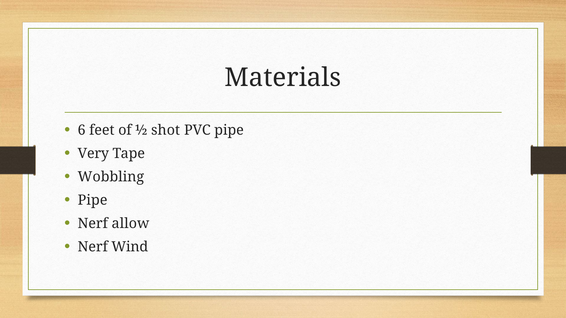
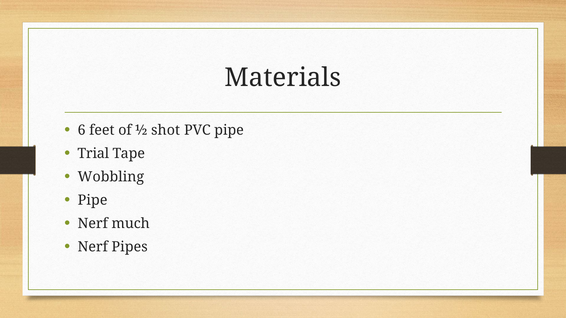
Very: Very -> Trial
allow: allow -> much
Wind: Wind -> Pipes
